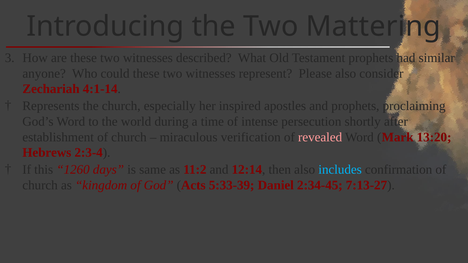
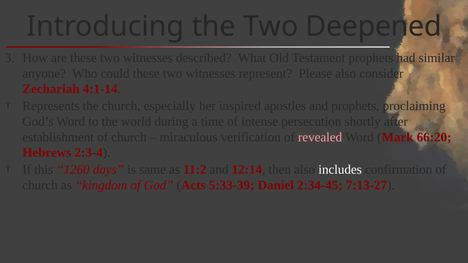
Mattering: Mattering -> Deepened
13:20: 13:20 -> 66:20
includes colour: light blue -> white
